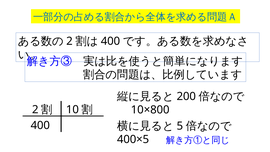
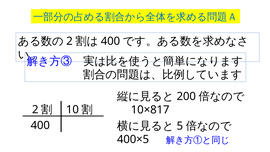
10×800: 10×800 -> 10×817
